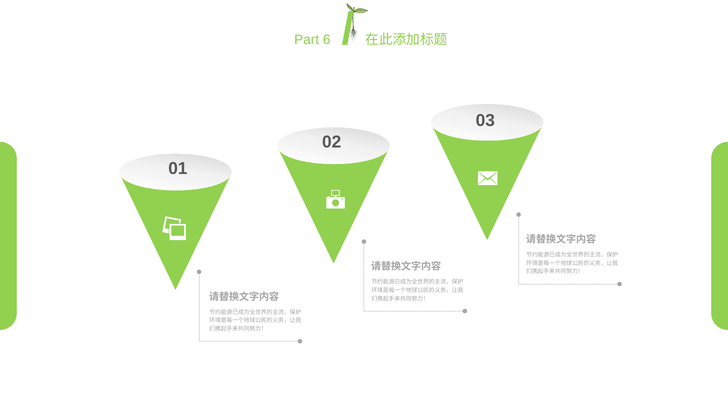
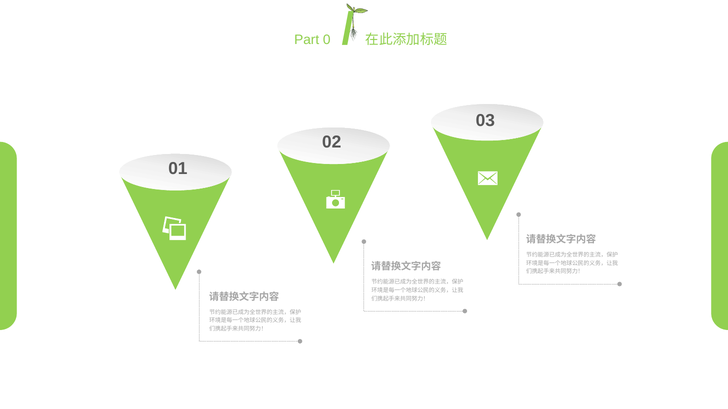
6: 6 -> 0
